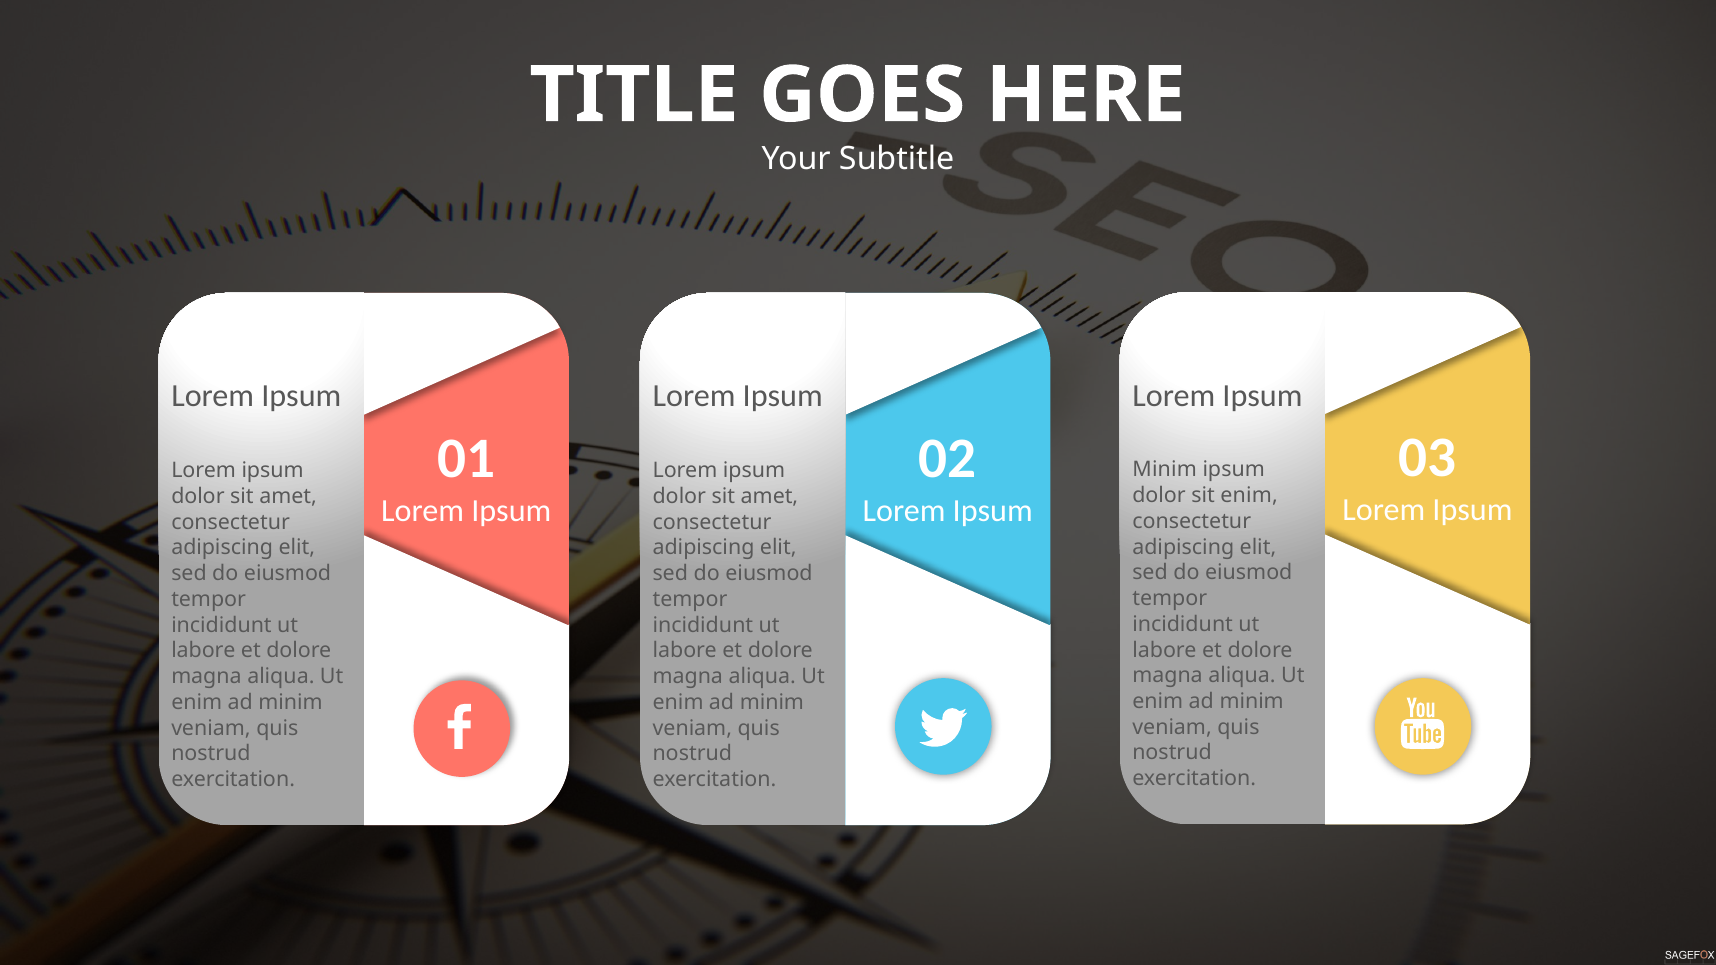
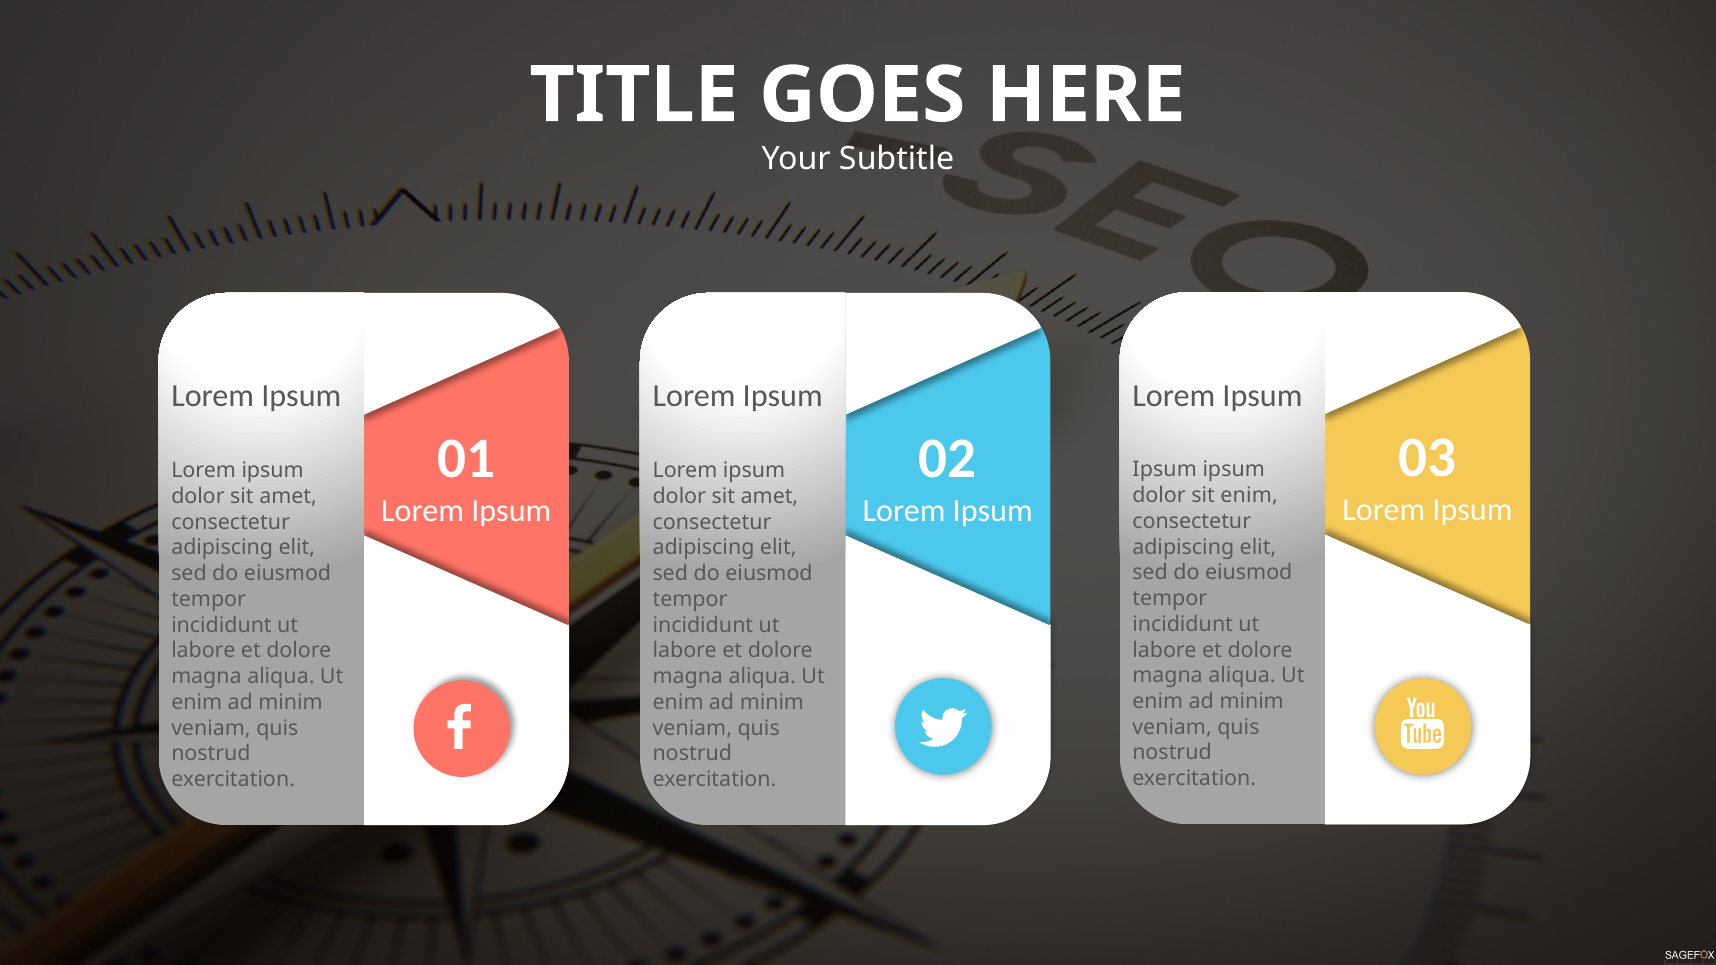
Minim at (1165, 470): Minim -> Ipsum
